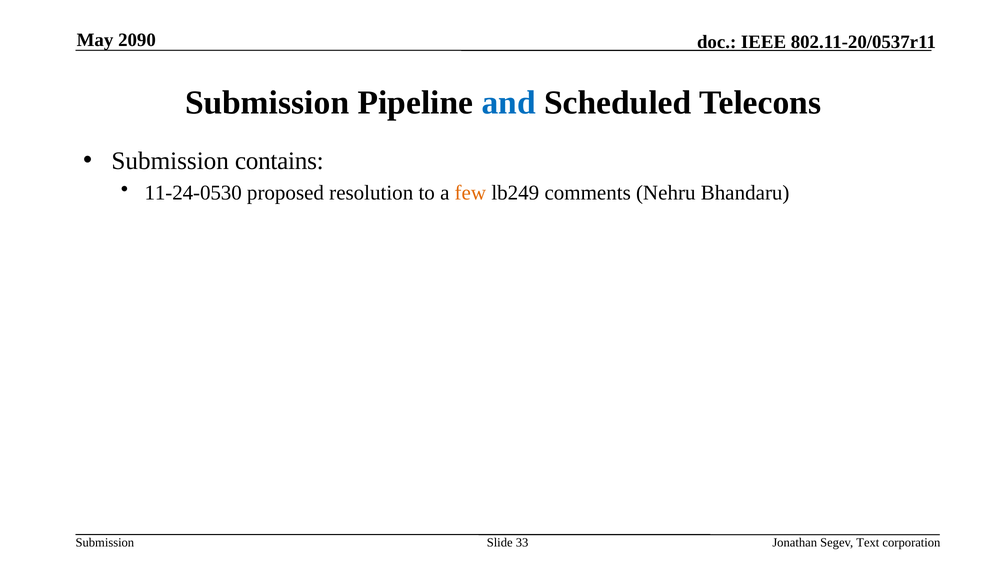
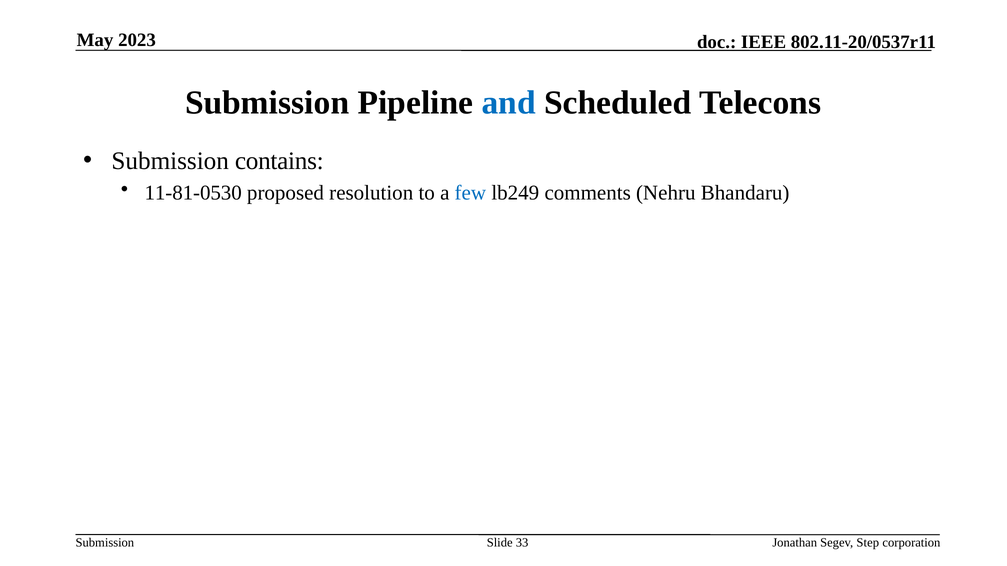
2090: 2090 -> 2023
11-24-0530: 11-24-0530 -> 11-81-0530
few colour: orange -> blue
Text: Text -> Step
